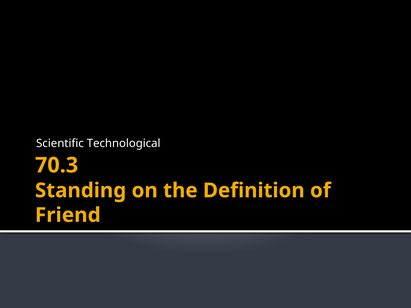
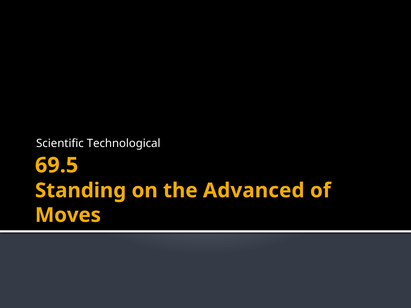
70.3: 70.3 -> 69.5
Definition: Definition -> Advanced
Friend: Friend -> Moves
